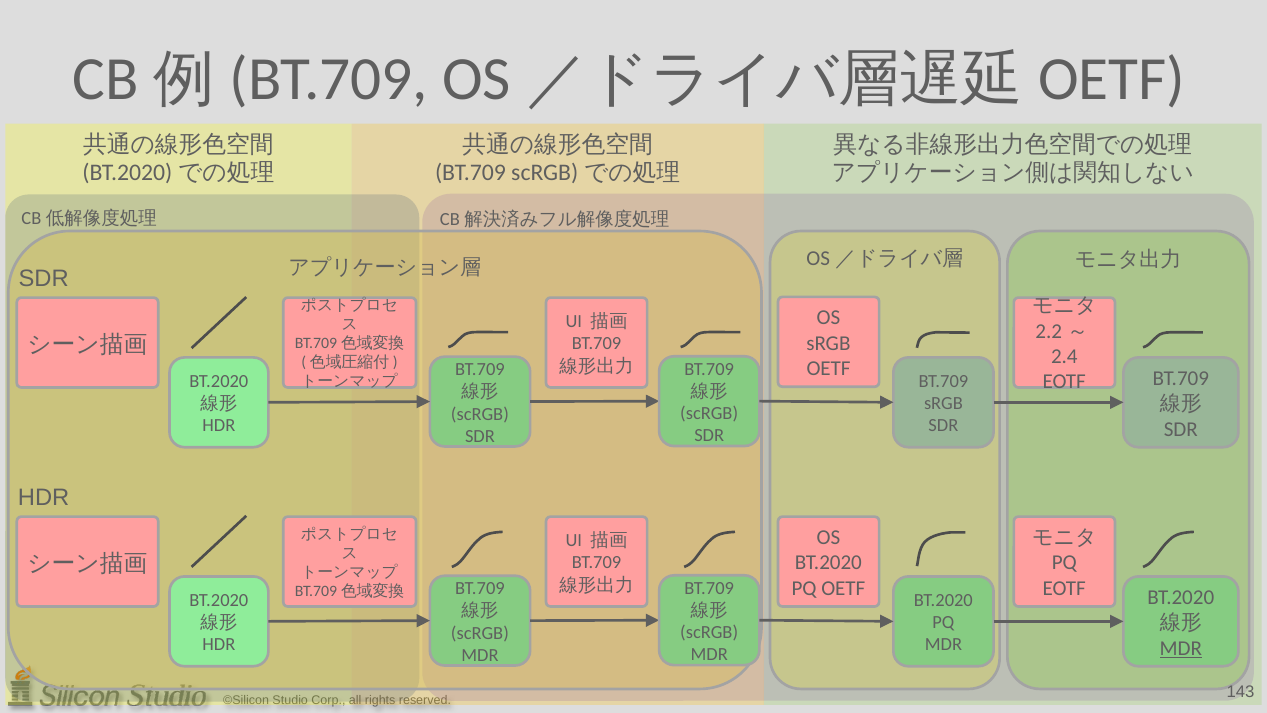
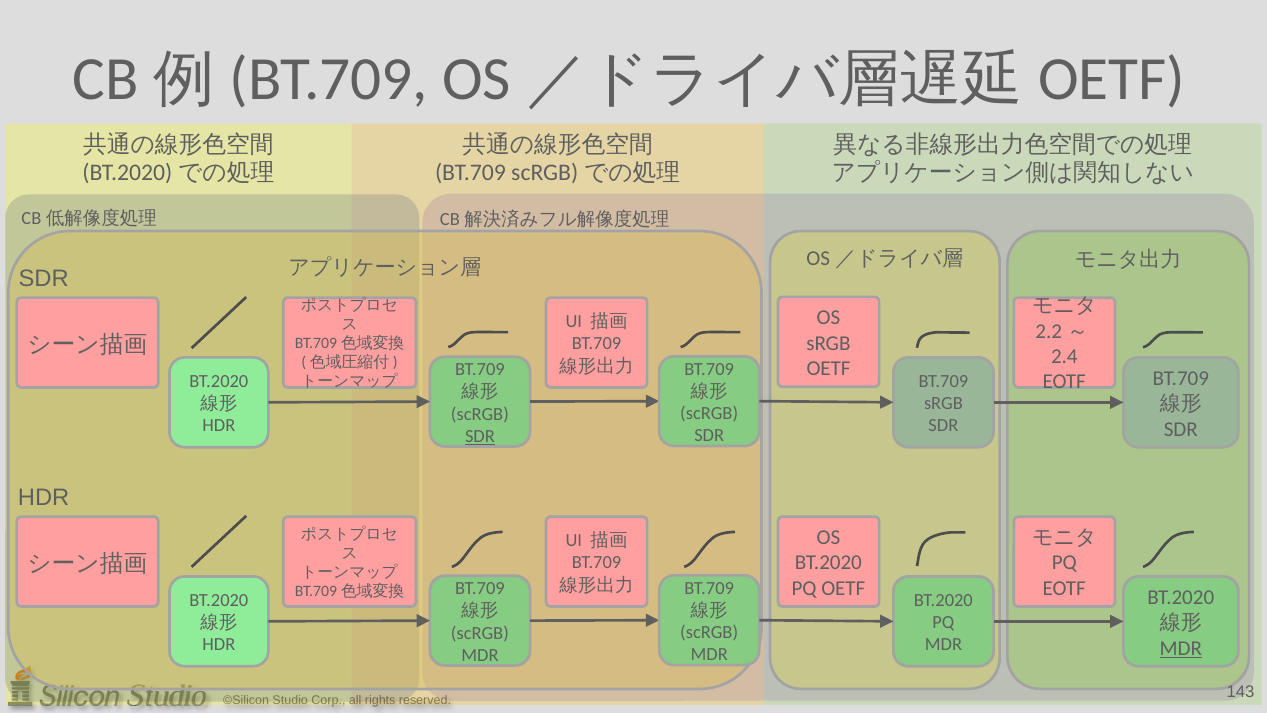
SDR at (480, 436) underline: none -> present
